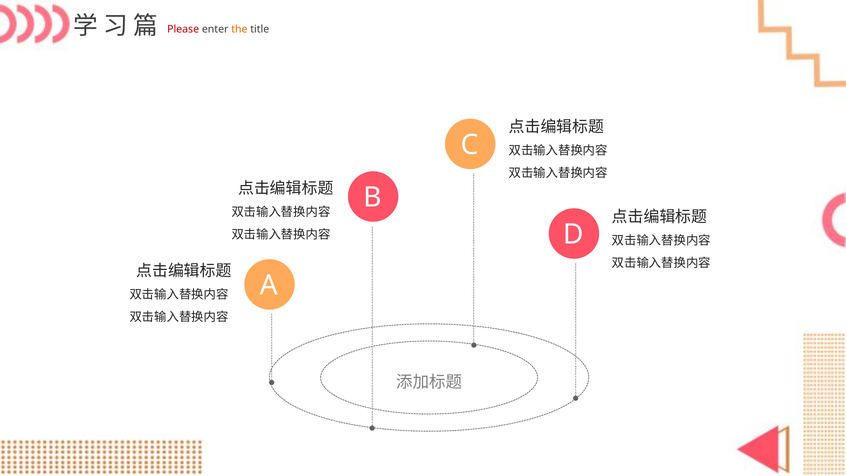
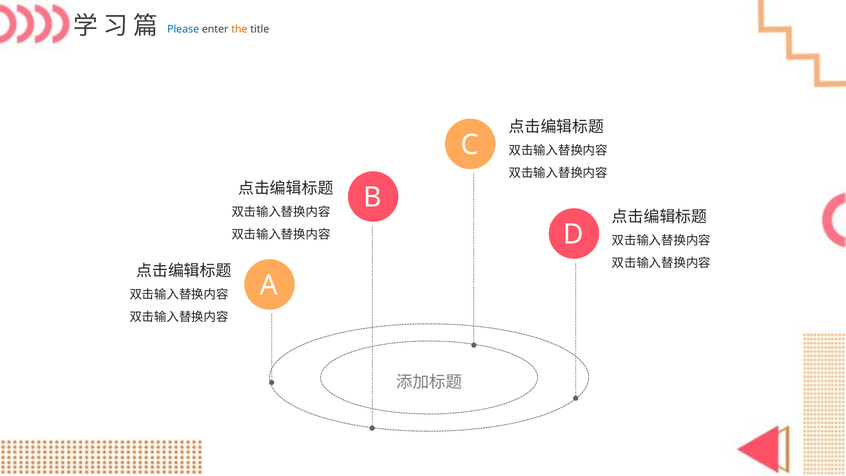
Please colour: red -> blue
